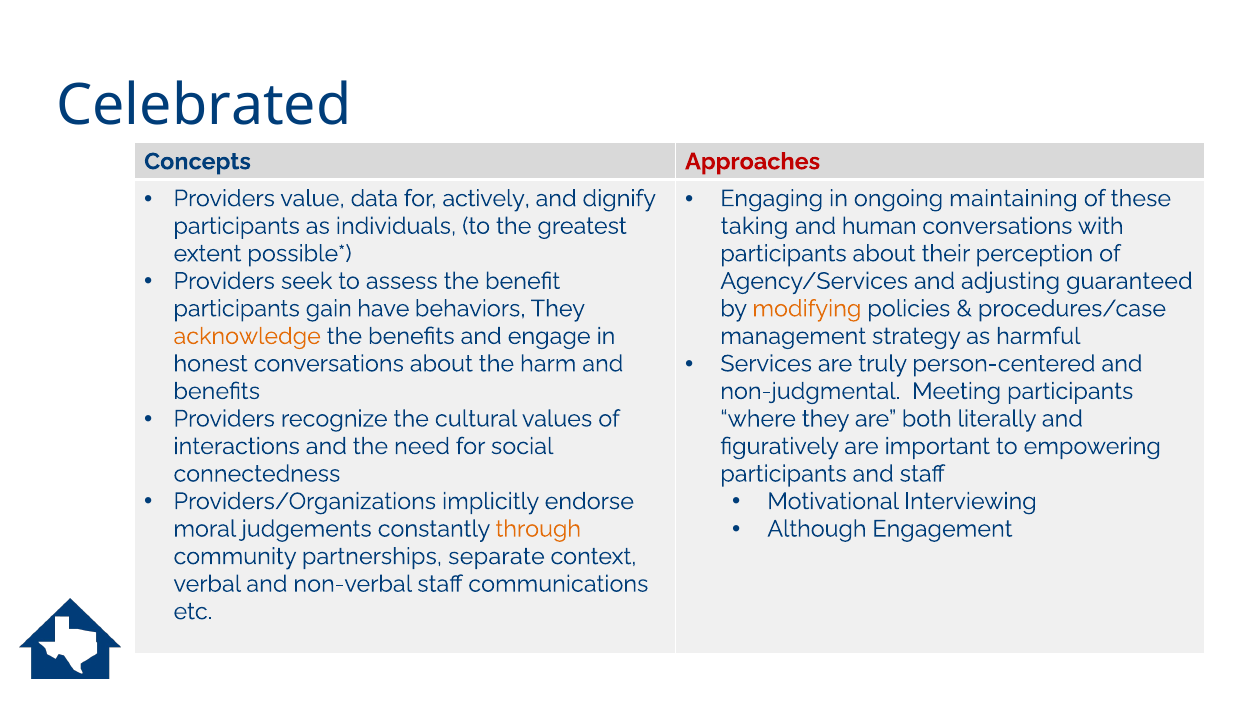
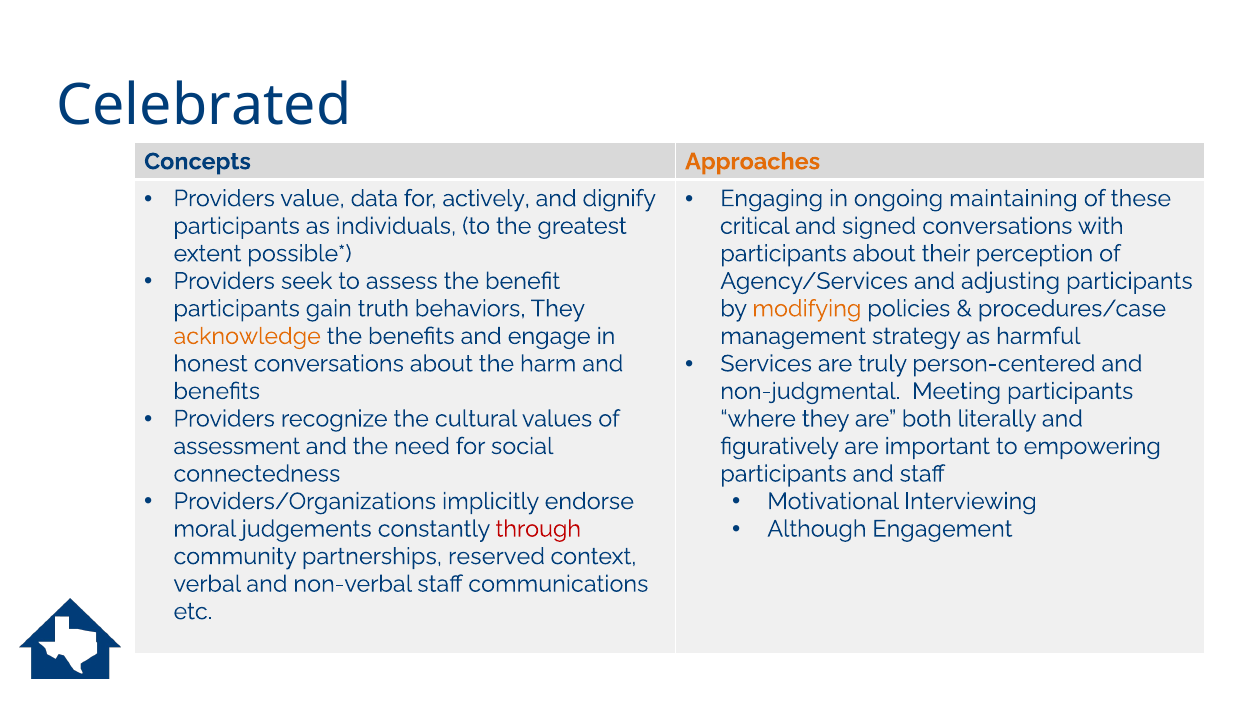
Approaches colour: red -> orange
taking: taking -> critical
human: human -> signed
adjusting guaranteed: guaranteed -> participants
have: have -> truth
interactions: interactions -> assessment
through colour: orange -> red
separate: separate -> reserved
